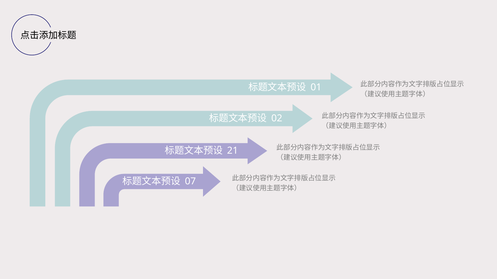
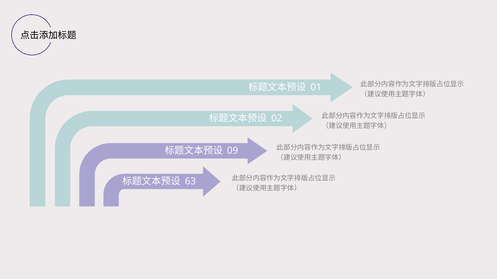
21: 21 -> 09
07: 07 -> 63
